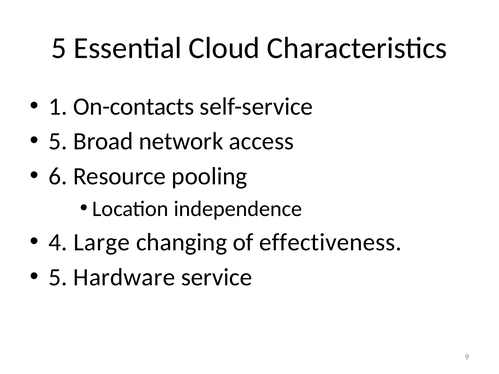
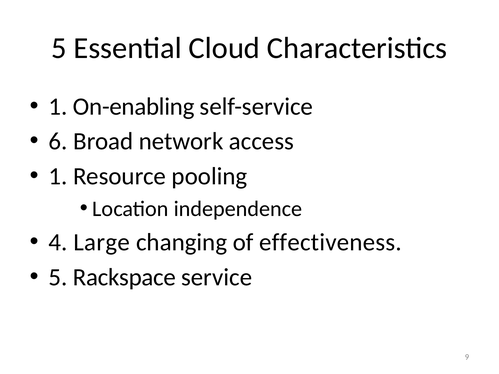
On-contacts: On-contacts -> On-enabling
5 at (58, 141): 5 -> 6
6 at (58, 176): 6 -> 1
Hardware: Hardware -> Rackspace
